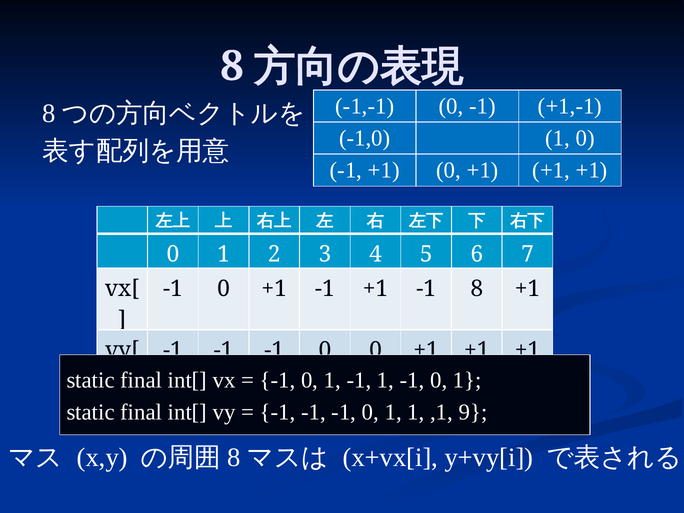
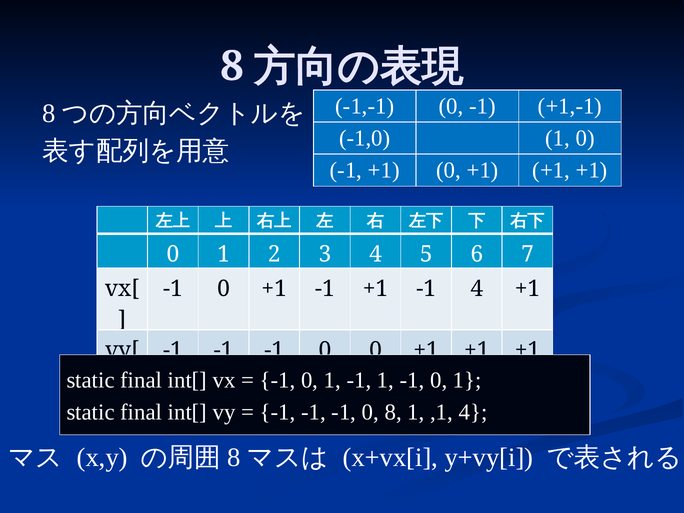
-1 8: 8 -> 4
-1 -1 0 1: 1 -> 8
,1 9: 9 -> 4
